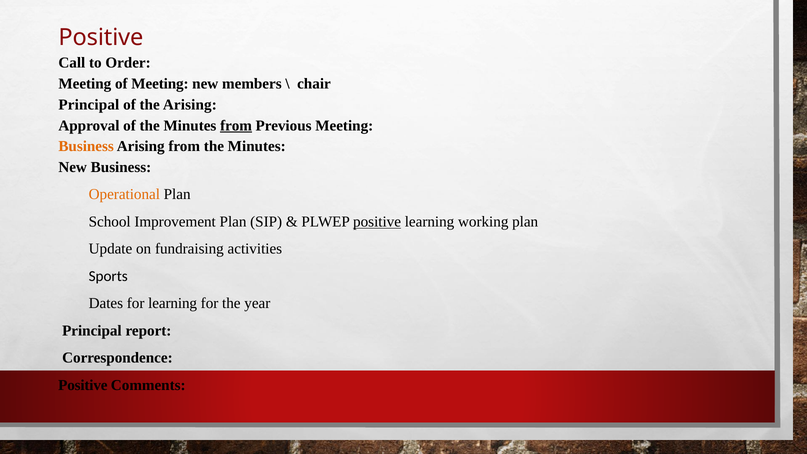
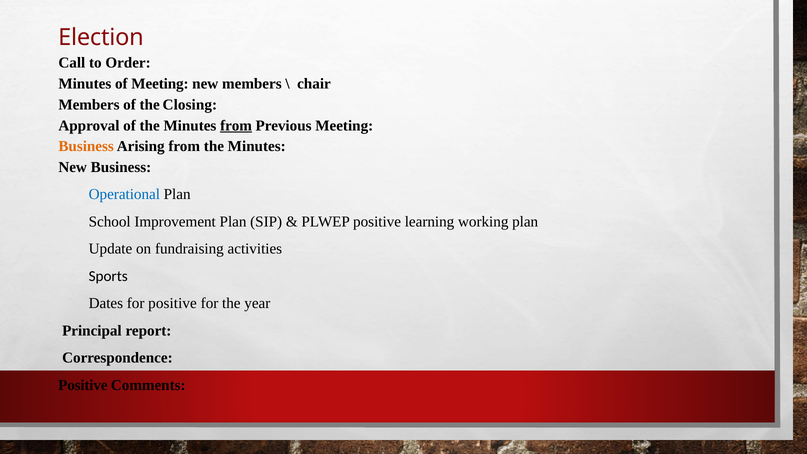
Positive at (101, 38): Positive -> Election
Meeting at (85, 84): Meeting -> Minutes
Principal at (89, 105): Principal -> Members
the Arising: Arising -> Closing
Operational colour: orange -> blue
positive at (377, 222) underline: present -> none
for learning: learning -> positive
